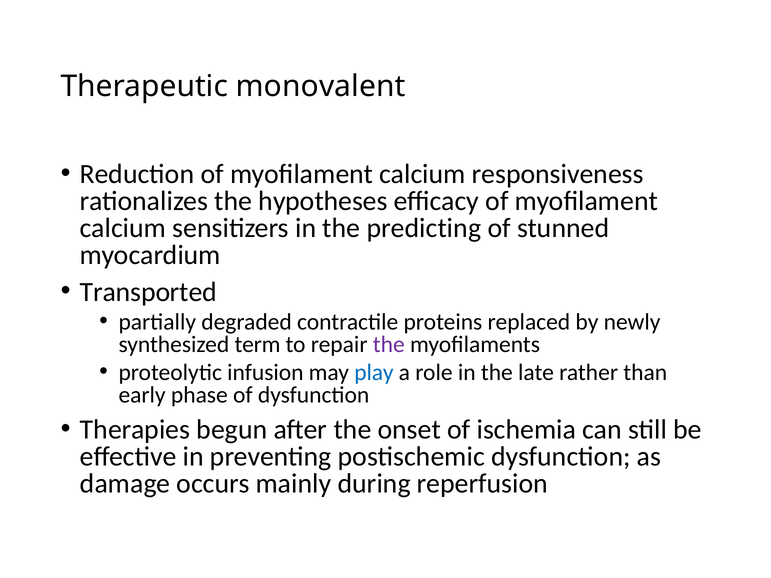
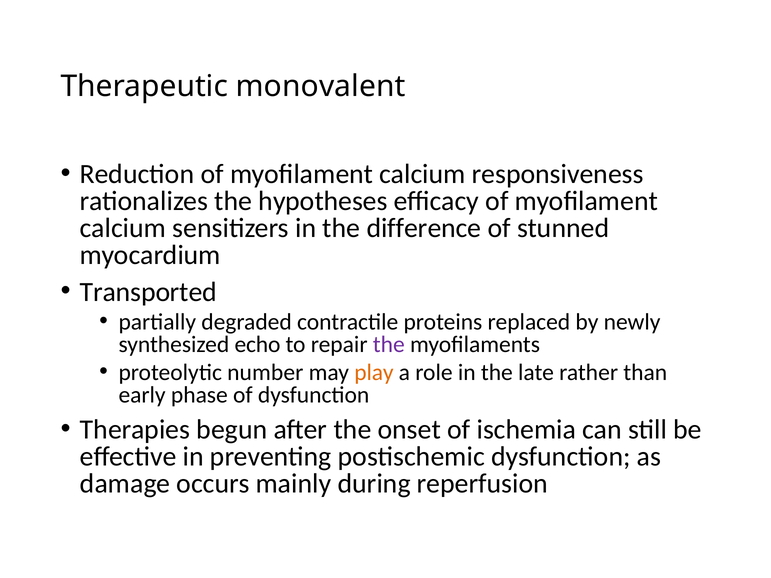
predicting: predicting -> difference
term: term -> echo
infusion: infusion -> number
play colour: blue -> orange
